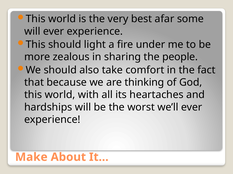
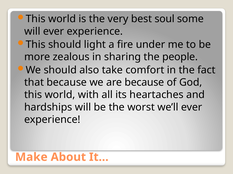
afar: afar -> soul
are thinking: thinking -> because
